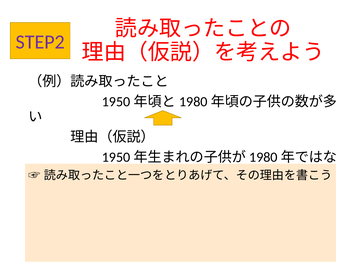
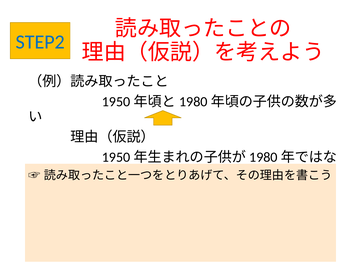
STEP2 colour: purple -> blue
